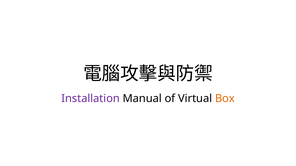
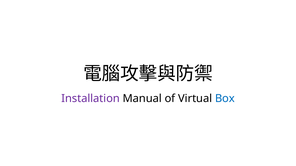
Box colour: orange -> blue
